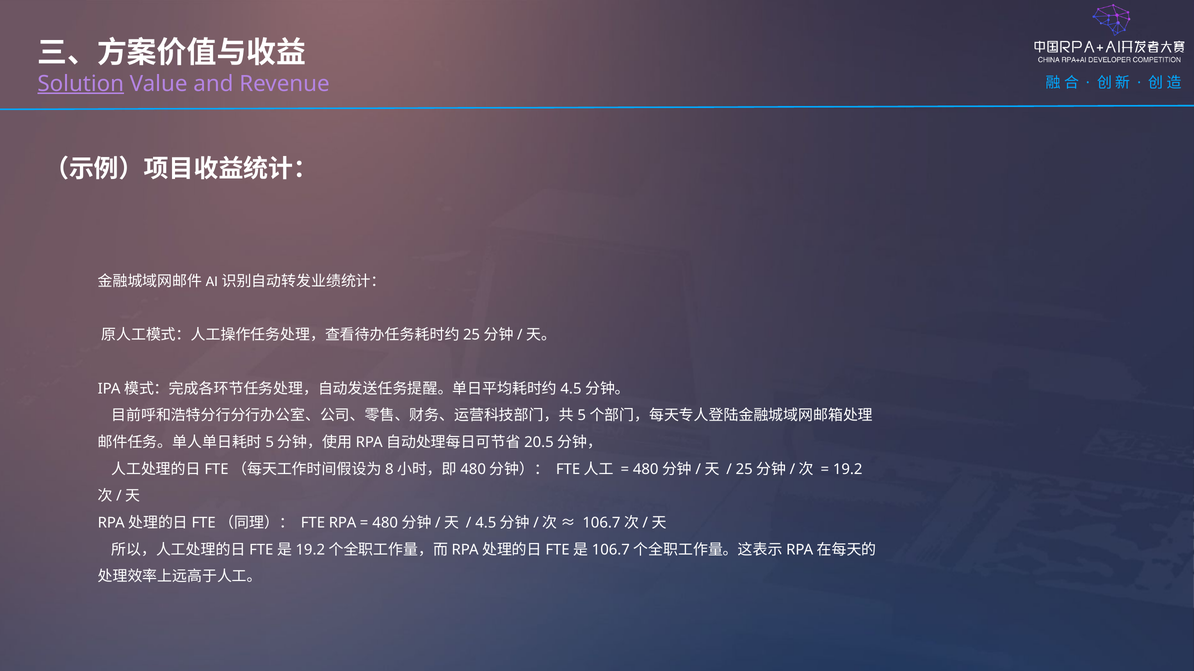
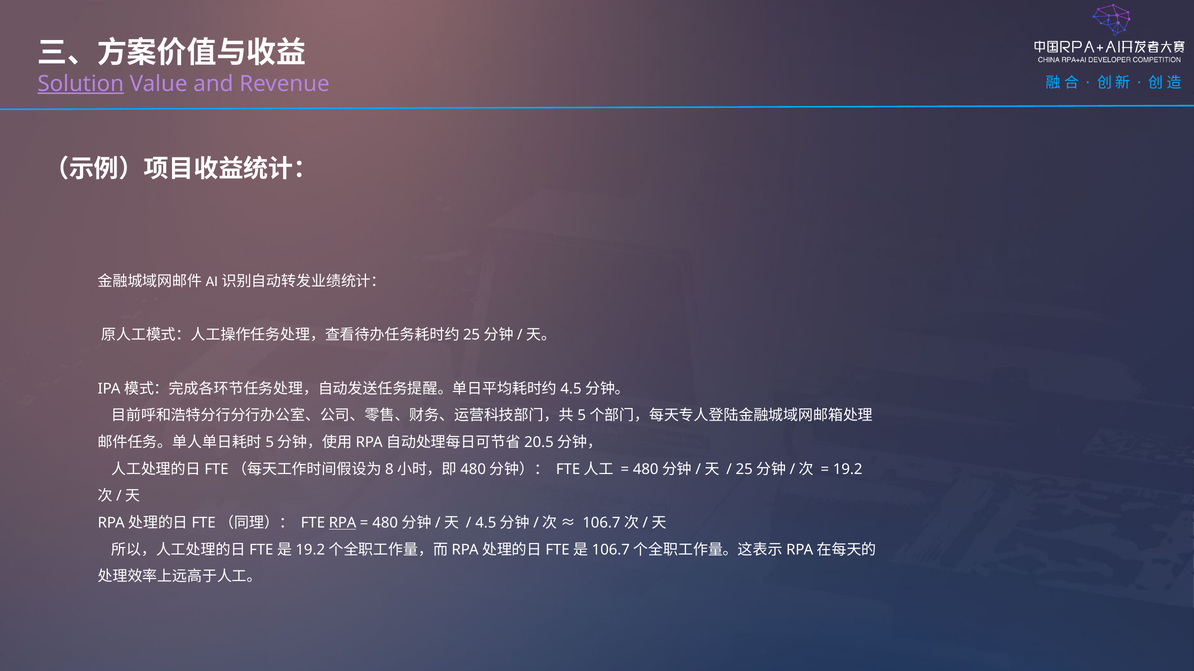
RPA underline: none -> present
